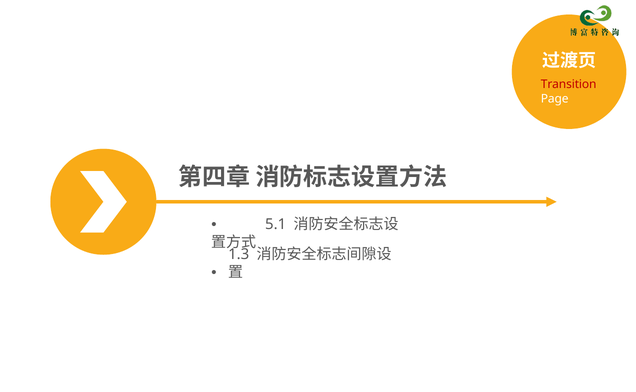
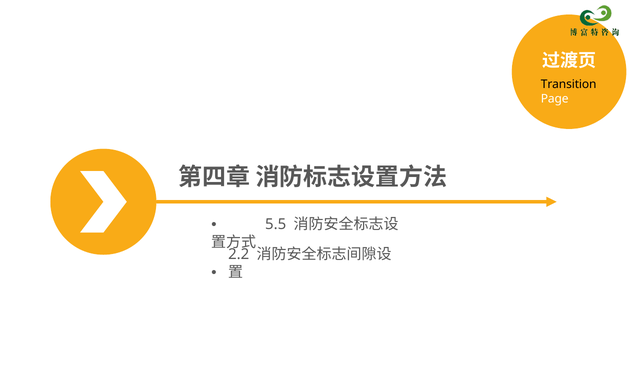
Transition colour: red -> black
5.1: 5.1 -> 5.5
1.3: 1.3 -> 2.2
